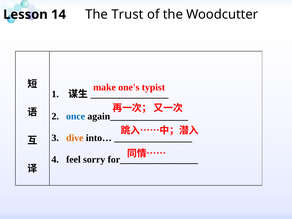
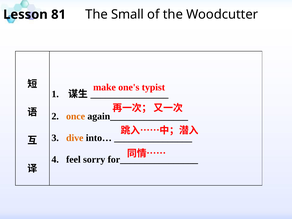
14: 14 -> 81
Trust: Trust -> Small
once colour: blue -> orange
